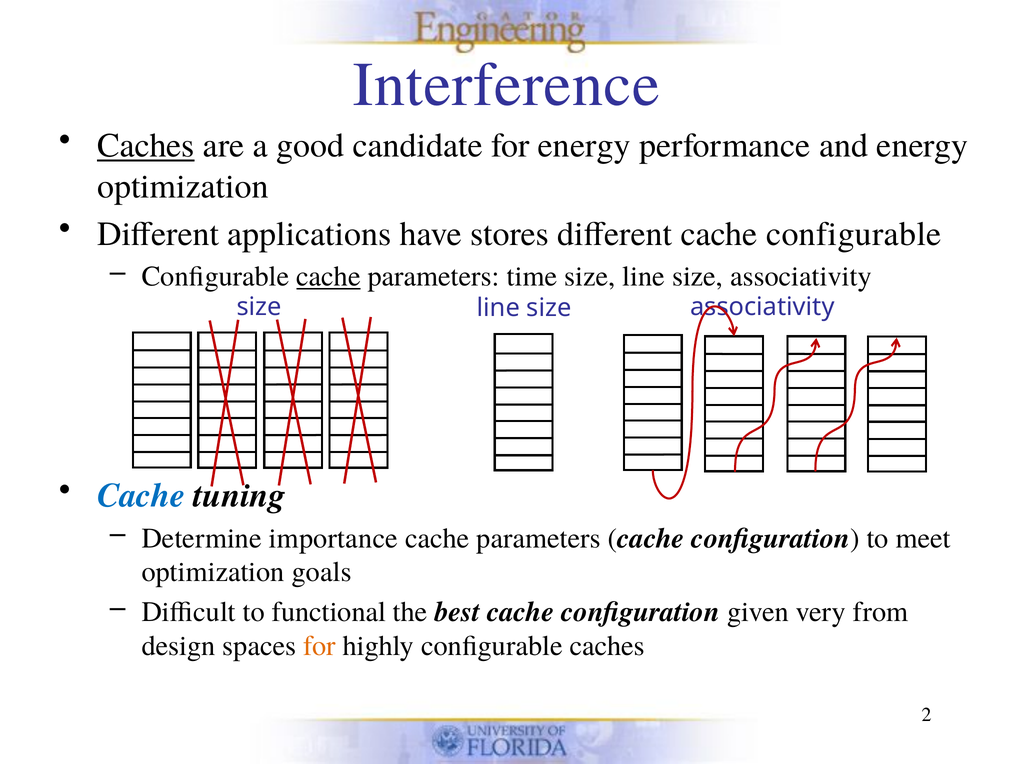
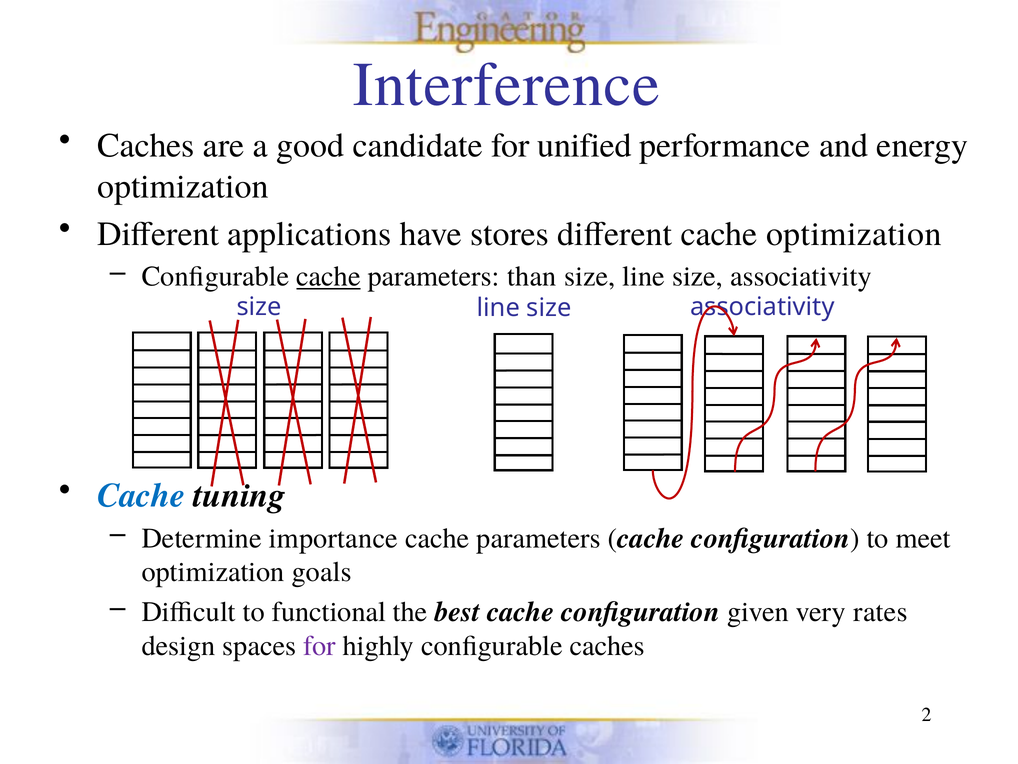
Caches at (146, 146) underline: present -> none
for energy: energy -> unified
cache configurable: configurable -> optimization
time: time -> than
from: from -> rates
for at (320, 645) colour: orange -> purple
